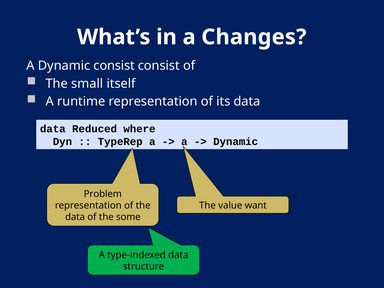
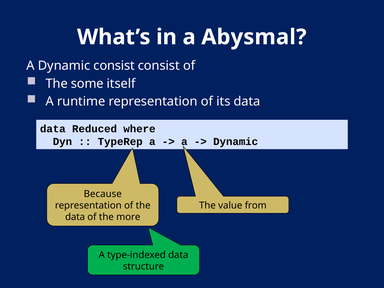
Changes: Changes -> Abysmal
small: small -> some
Problem: Problem -> Because
want: want -> from
some: some -> more
